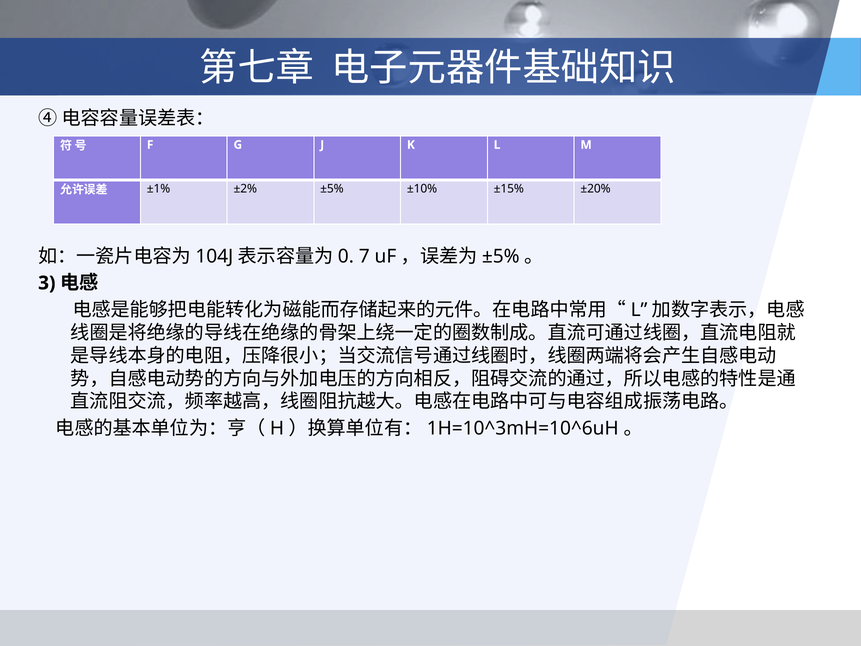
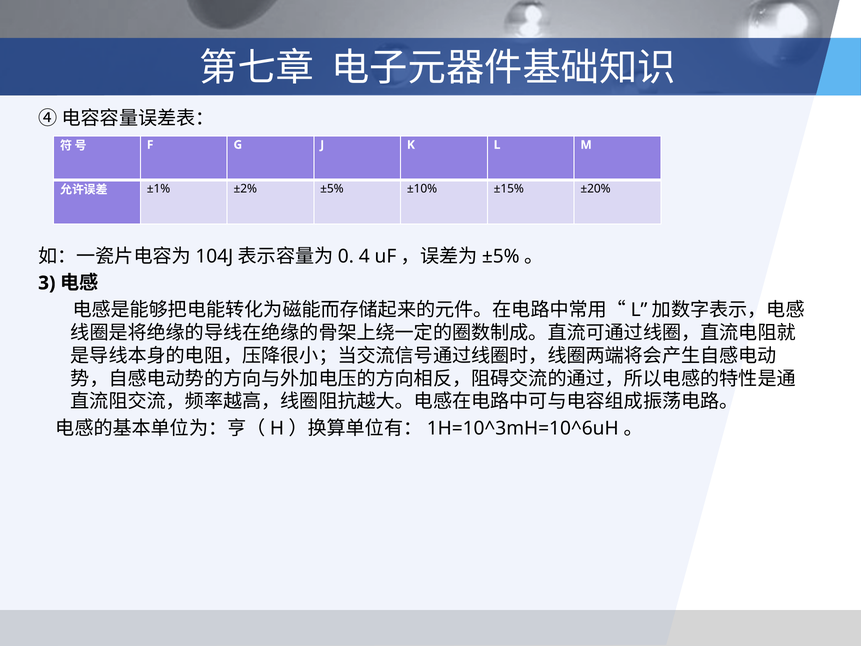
7: 7 -> 4
